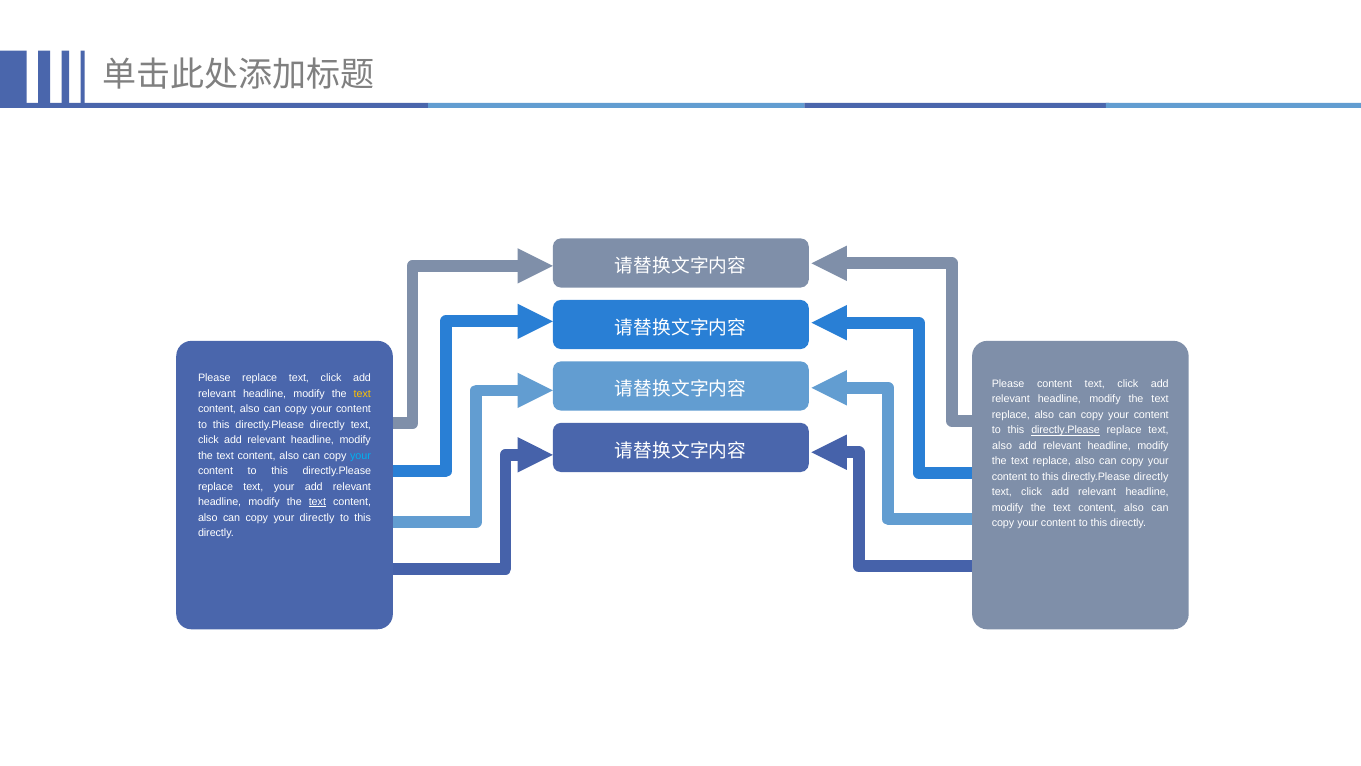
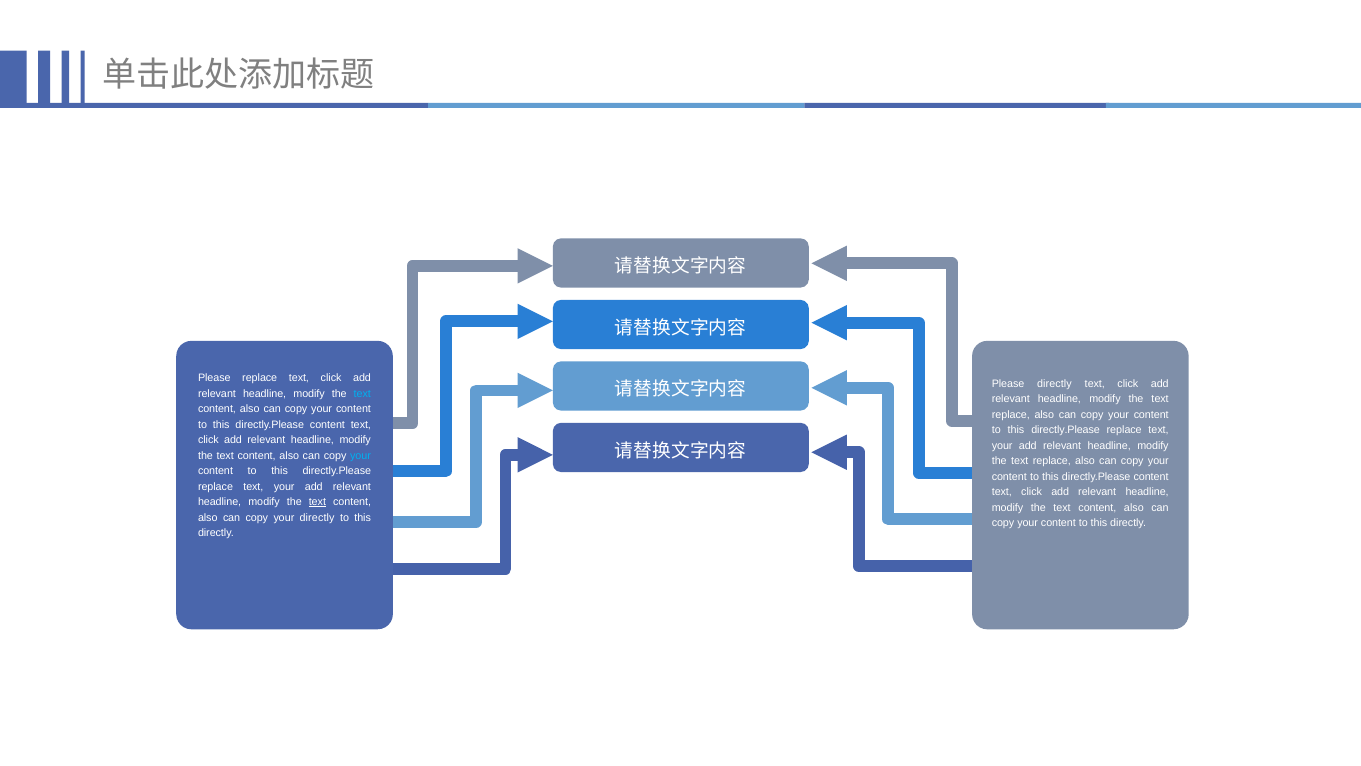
Please content: content -> directly
text at (362, 393) colour: yellow -> light blue
directly at (327, 424): directly -> content
directly.Please at (1066, 430) underline: present -> none
also at (1002, 446): also -> your
directly at (1151, 477): directly -> content
